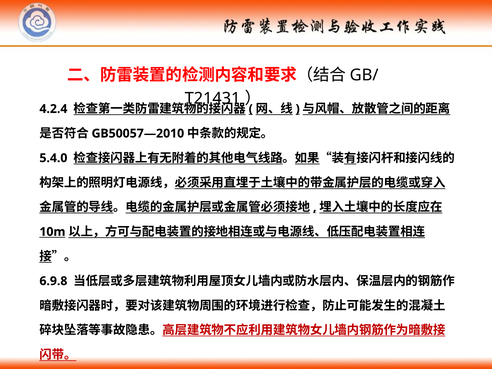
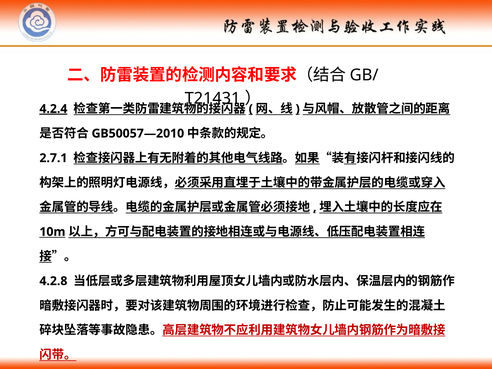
4.2.4 underline: none -> present
5.4.0: 5.4.0 -> 2.7.1
6.9.8: 6.9.8 -> 4.2.8
